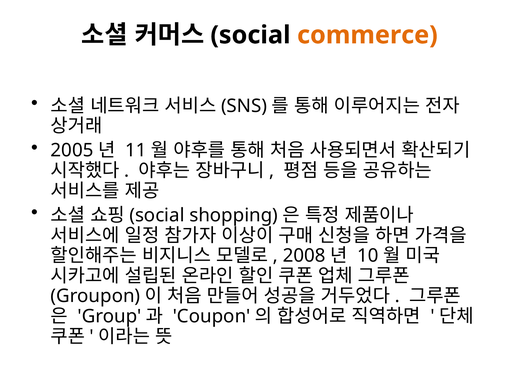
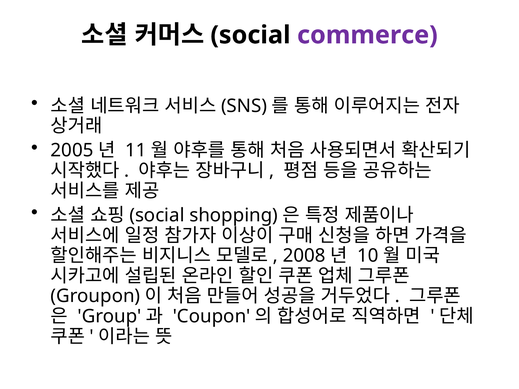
commerce colour: orange -> purple
